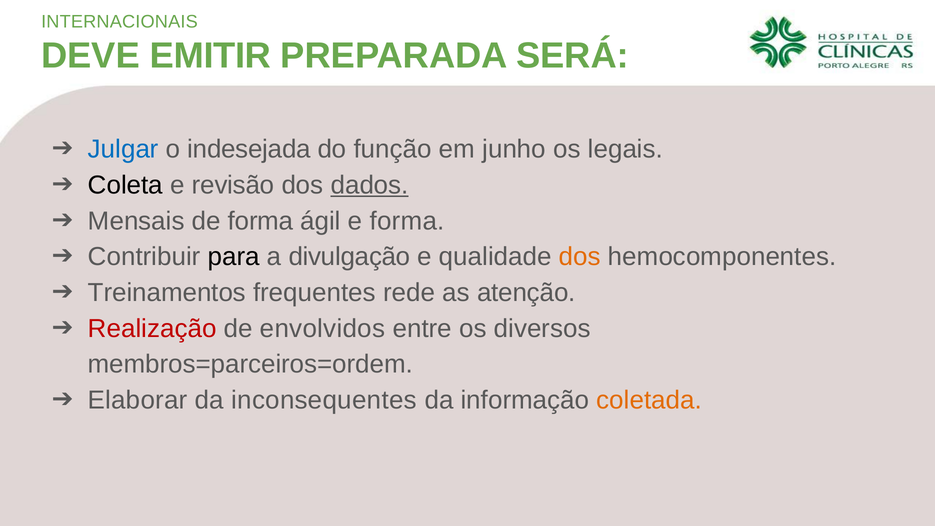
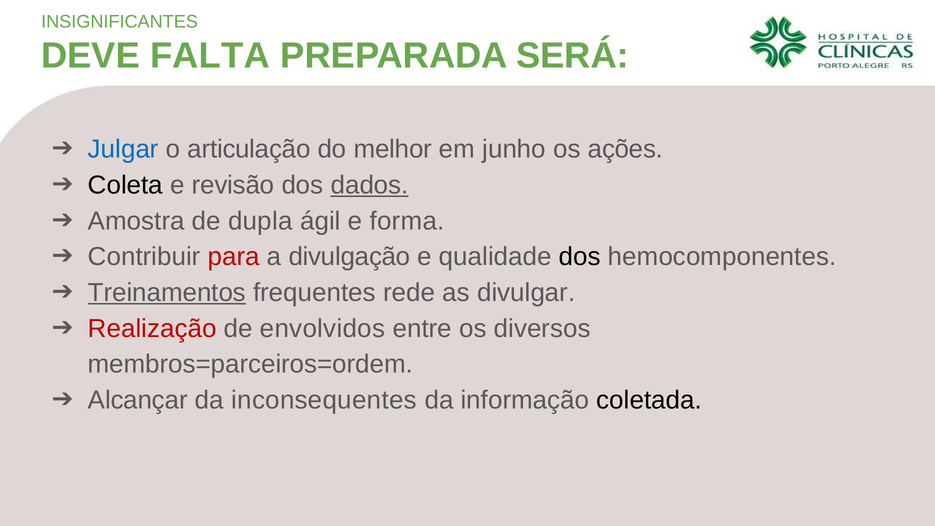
INTERNACIONAIS: INTERNACIONAIS -> INSIGNIFICANTES
EMITIR: EMITIR -> FALTA
indesejada: indesejada -> articulação
função: função -> melhor
legais: legais -> ações
Mensais: Mensais -> Amostra
de forma: forma -> dupla
para colour: black -> red
dos at (580, 257) colour: orange -> black
Treinamentos underline: none -> present
atenção: atenção -> divulgar
Elaborar: Elaborar -> Alcançar
coletada colour: orange -> black
